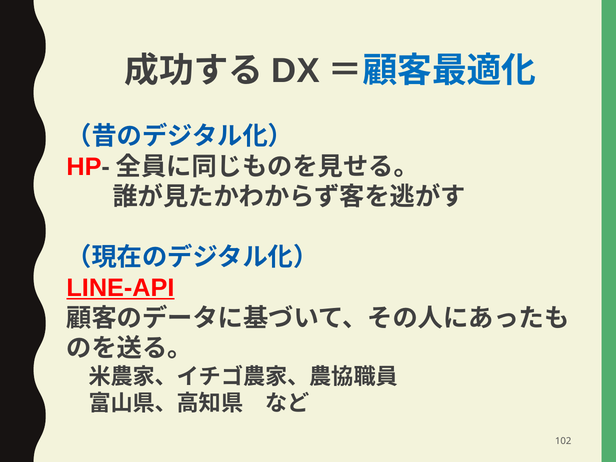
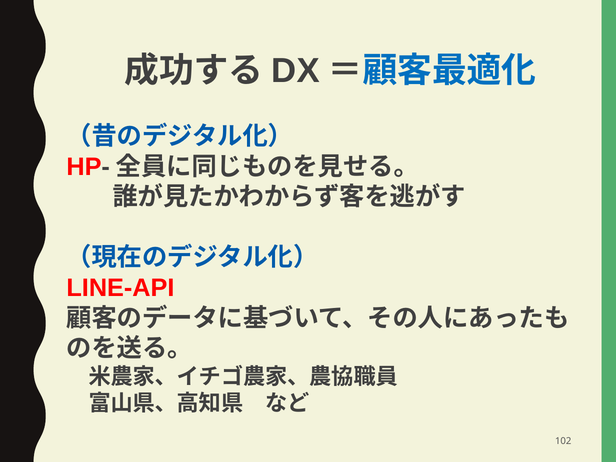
LINE-API underline: present -> none
